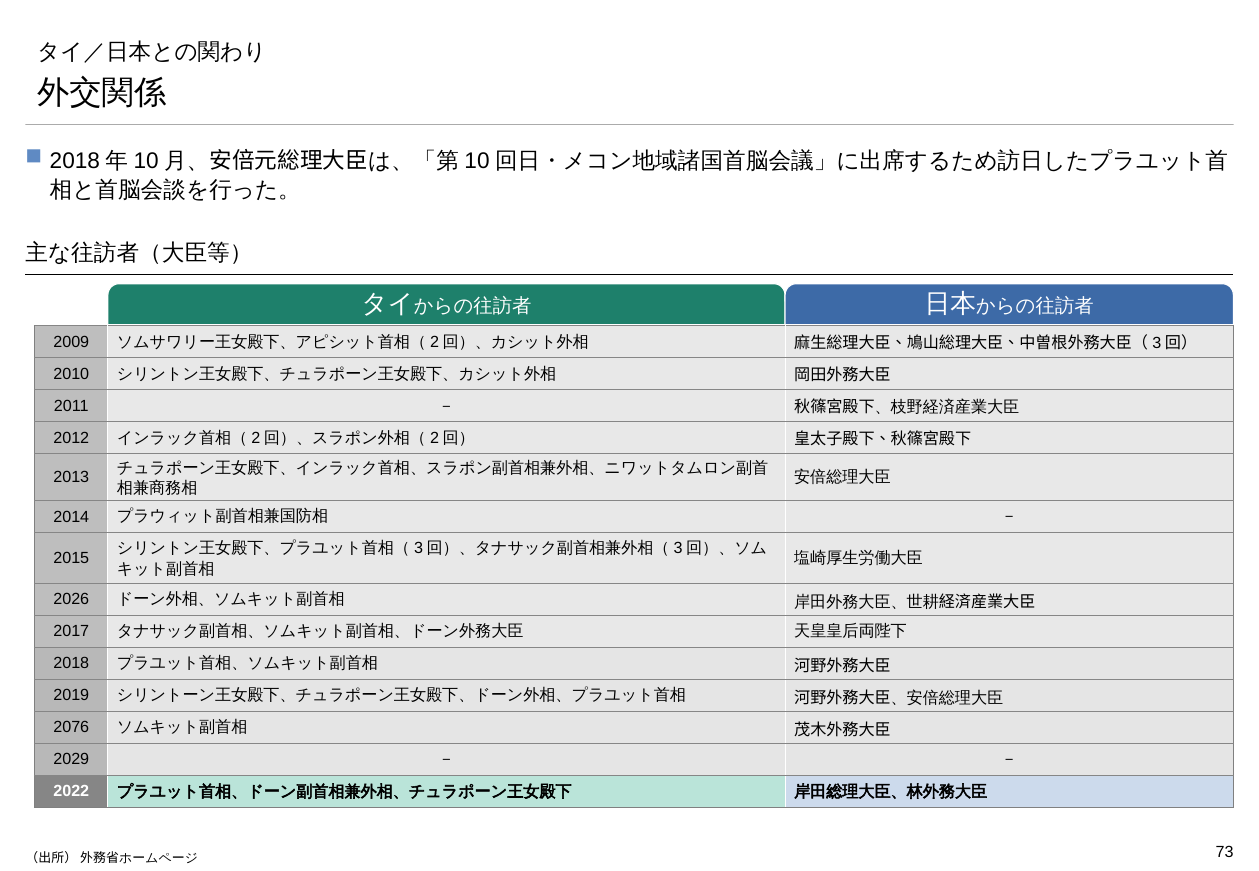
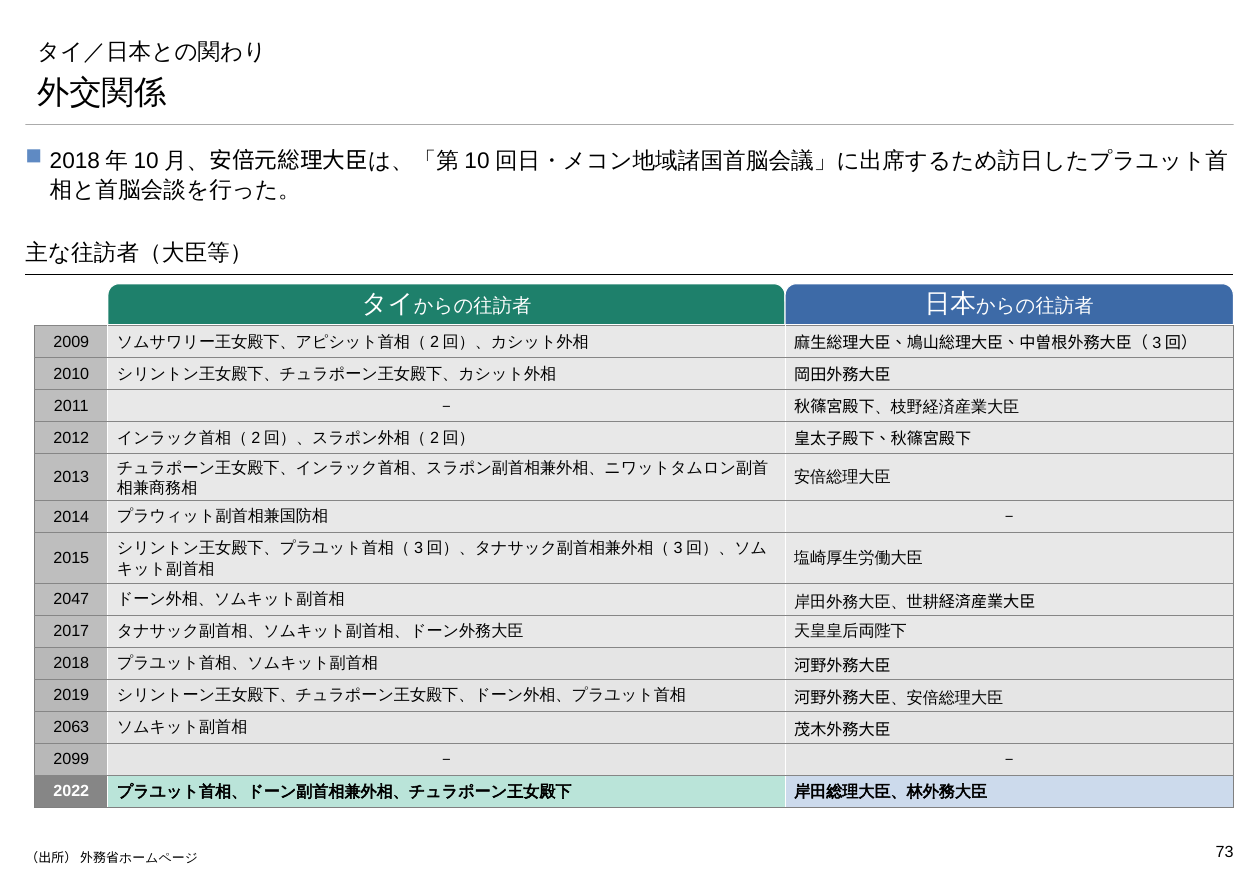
2026: 2026 -> 2047
2076: 2076 -> 2063
2029: 2029 -> 2099
